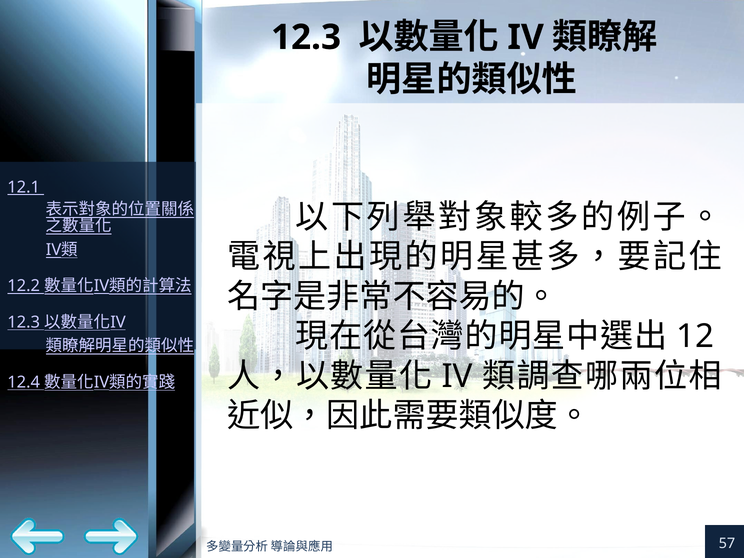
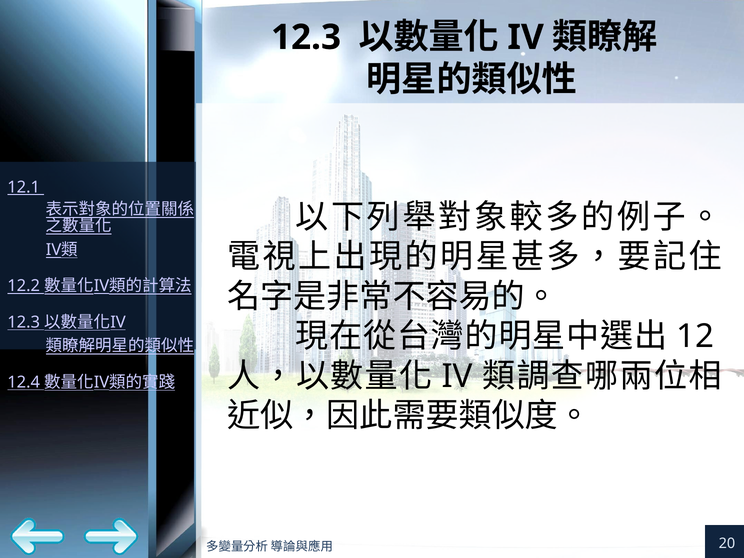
57: 57 -> 20
